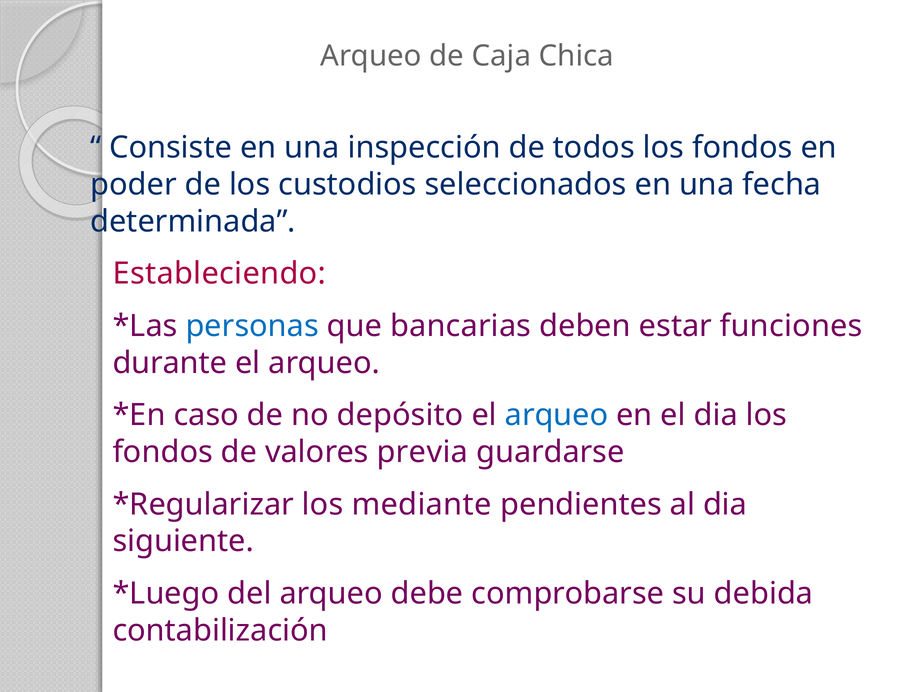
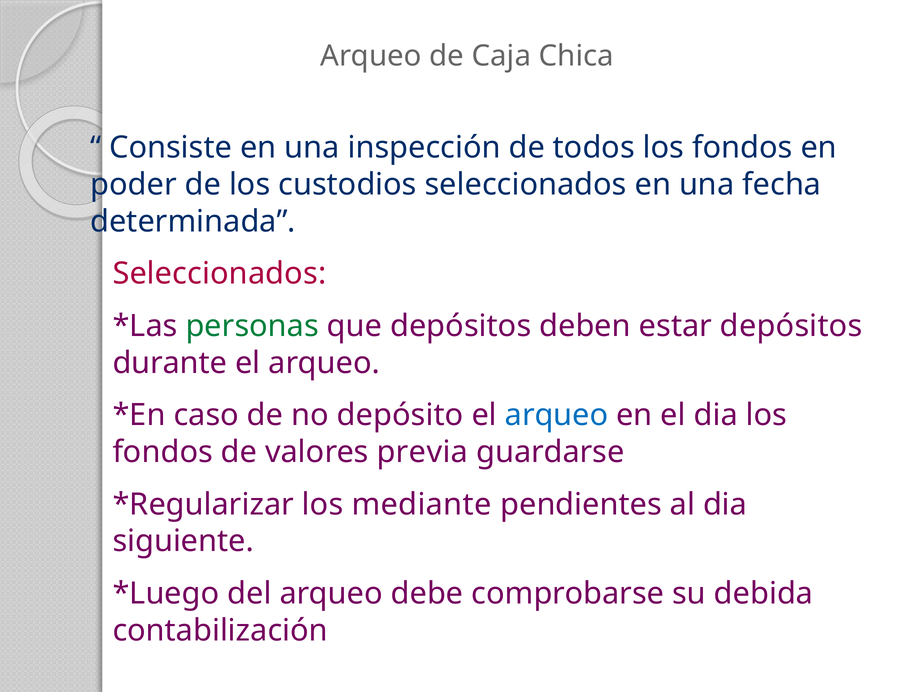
Estableciendo at (219, 274): Estableciendo -> Seleccionados
personas colour: blue -> green
que bancarias: bancarias -> depósitos
estar funciones: funciones -> depósitos
